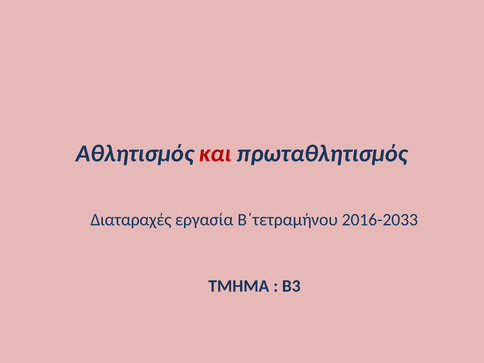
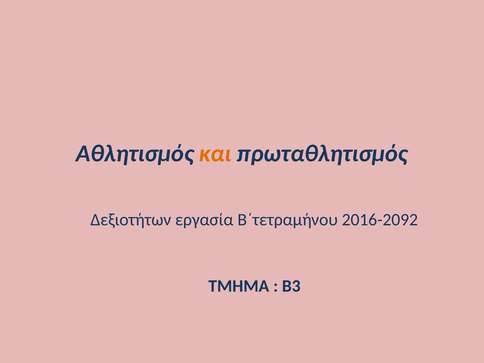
και colour: red -> orange
Διαταραχές: Διαταραχές -> Δεξιοτήτων
2016-2033: 2016-2033 -> 2016-2092
